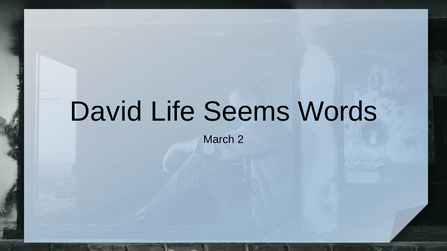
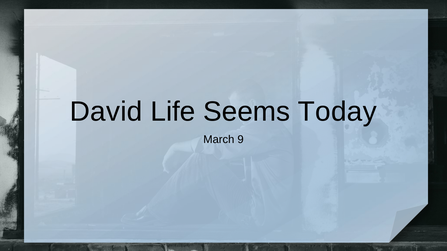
Words: Words -> Today
2: 2 -> 9
